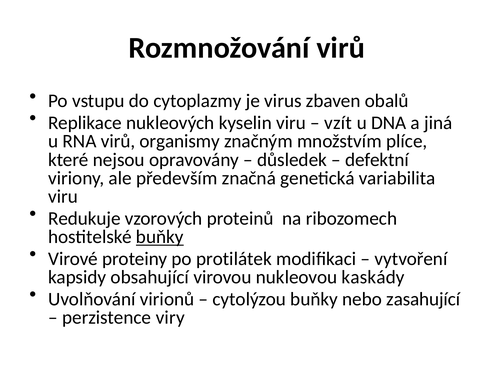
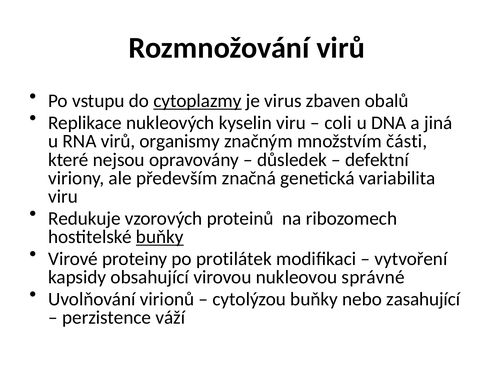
cytoplazmy underline: none -> present
vzít: vzít -> coli
plíce: plíce -> části
kaskády: kaskády -> správné
viry: viry -> váží
